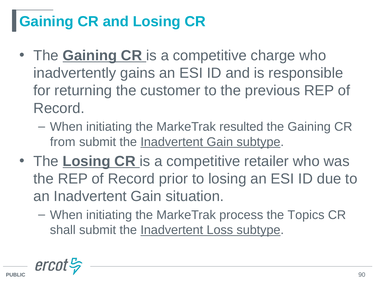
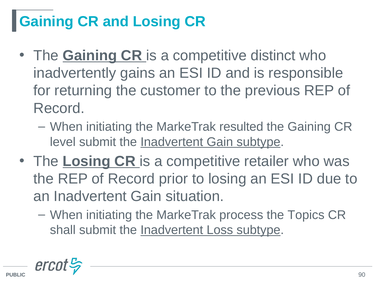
charge: charge -> distinct
from: from -> level
